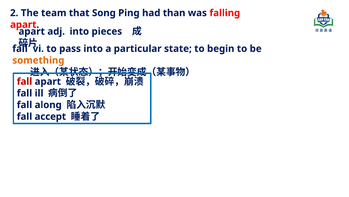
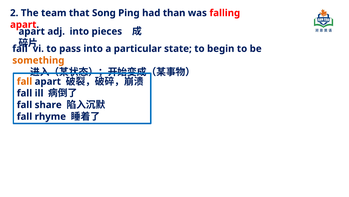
fall at (24, 81) colour: red -> orange
along: along -> share
accept: accept -> rhyme
